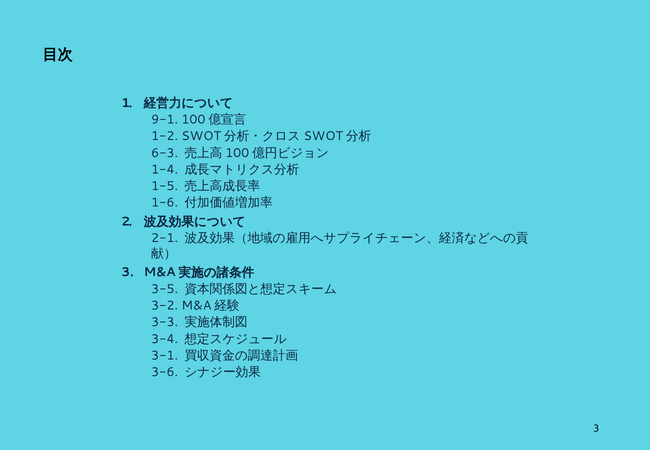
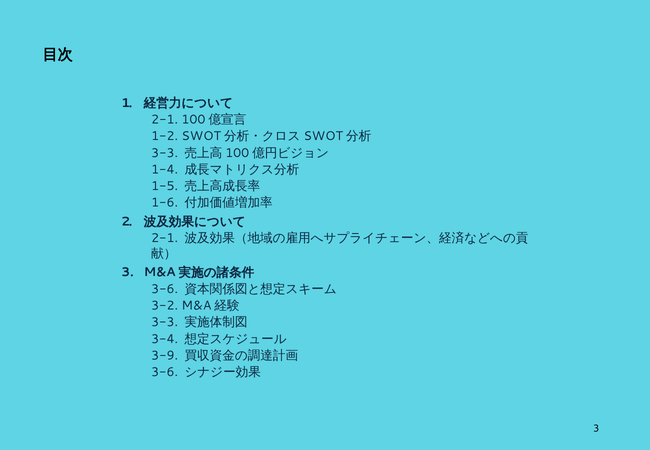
9-1 at (165, 120): 9-1 -> 2-1
6-3 at (165, 153): 6-3 -> 3-3
3-5 at (165, 289): 3-5 -> 3-6
3-1: 3-1 -> 3-9
